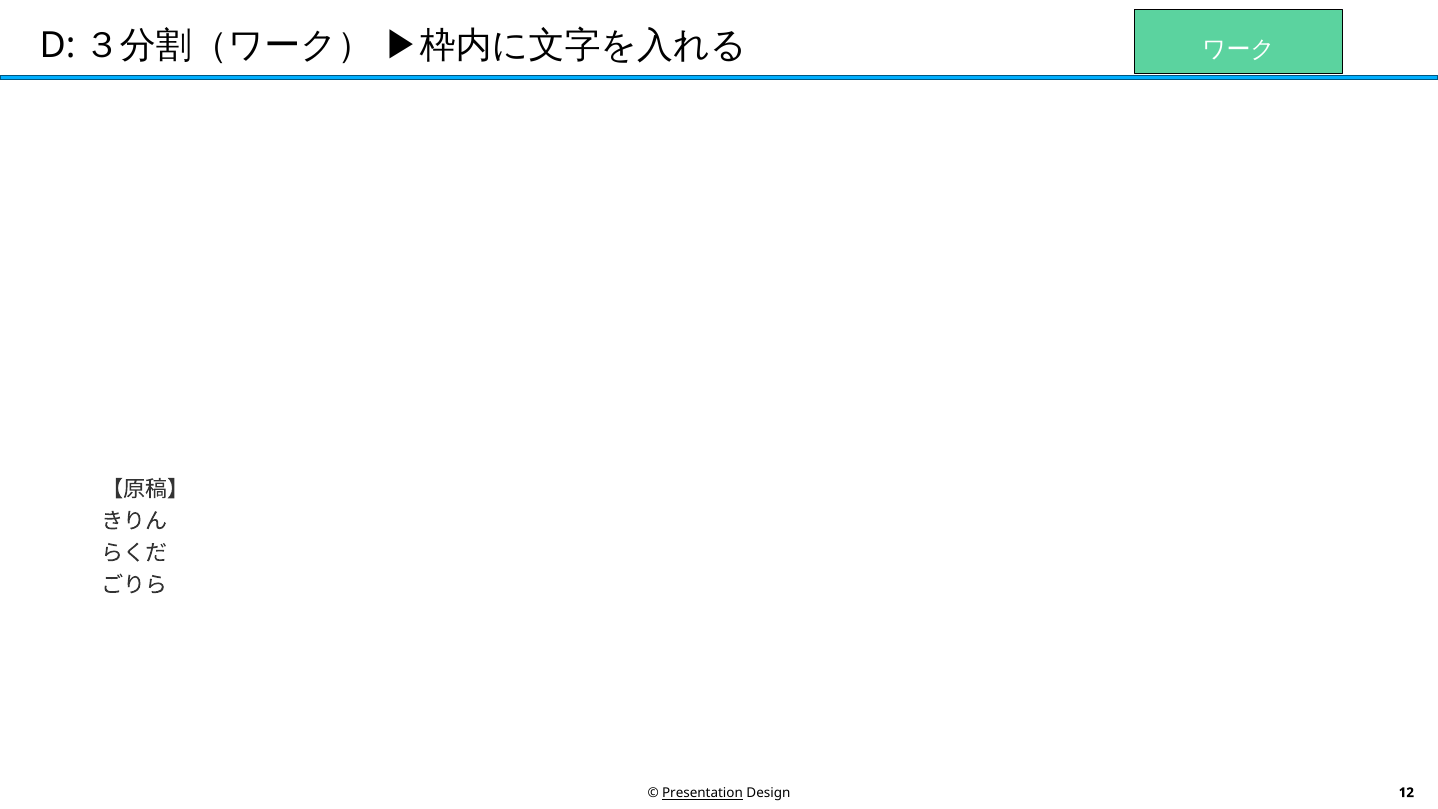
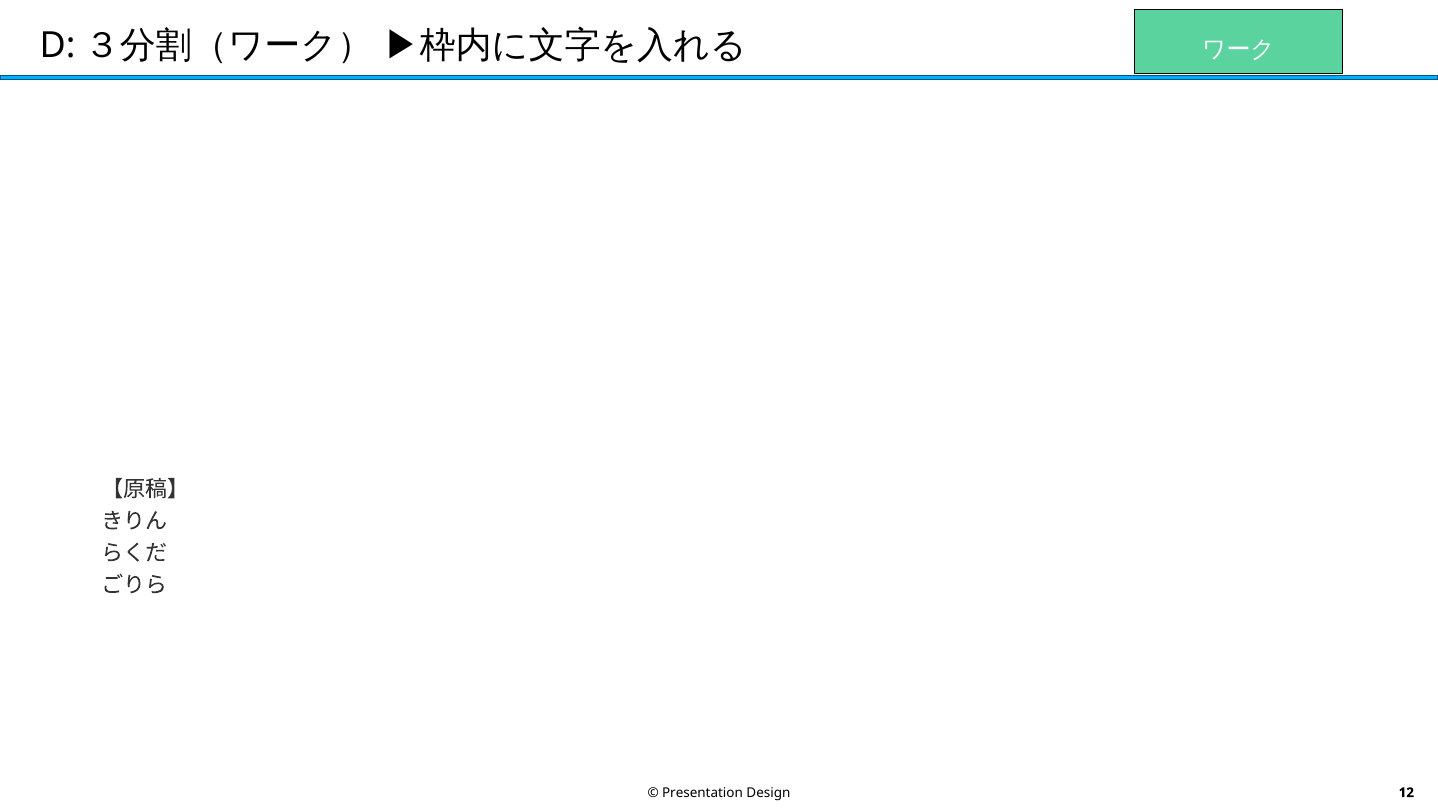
Presentation underline: present -> none
